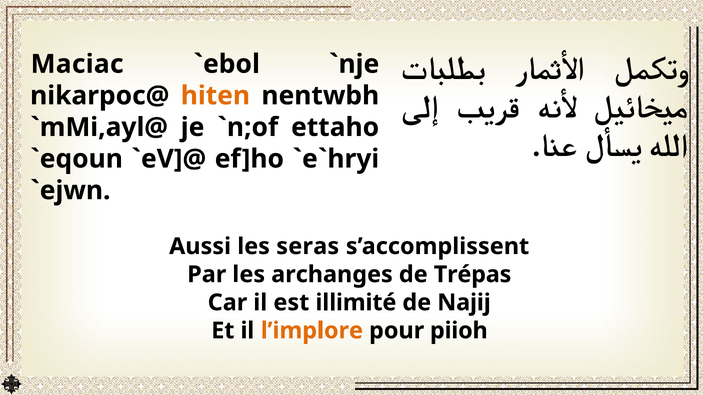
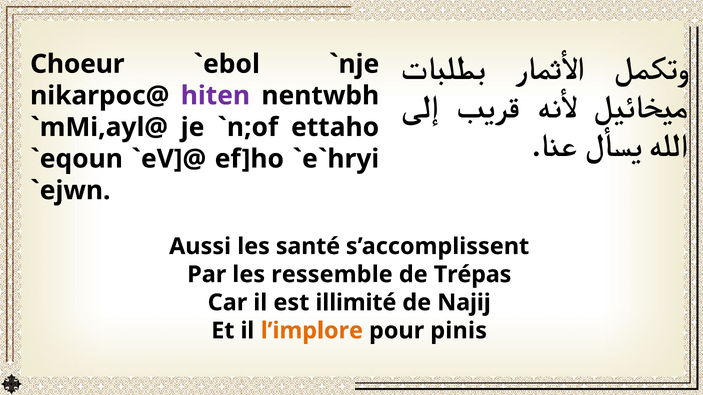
Maciac: Maciac -> Choeur
hiten colour: orange -> purple
seras: seras -> santé
archanges: archanges -> ressemble
piioh: piioh -> pinis
